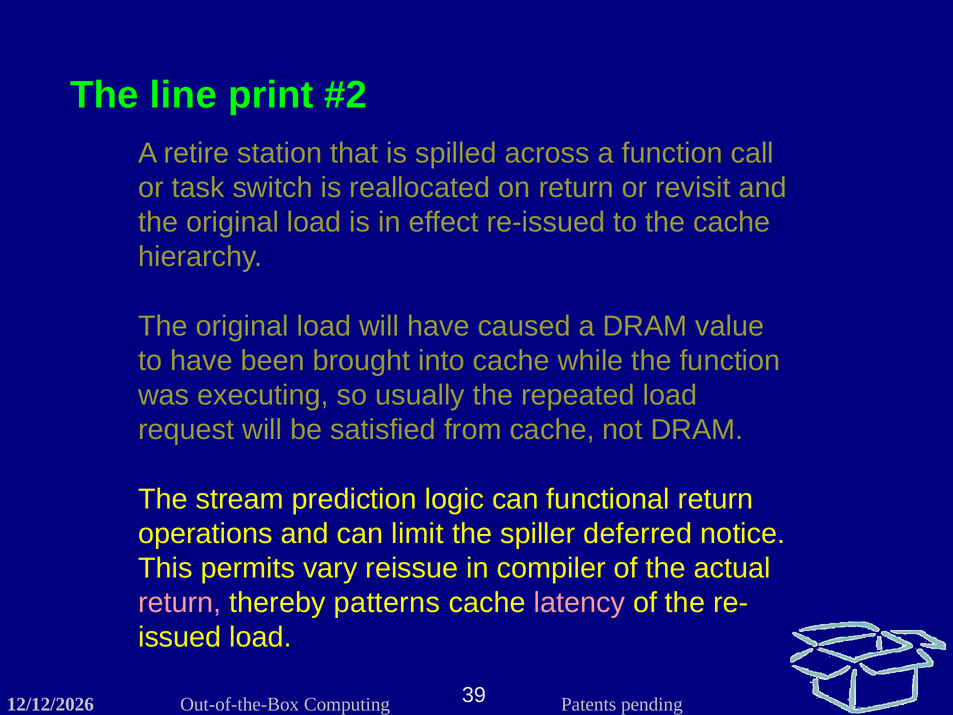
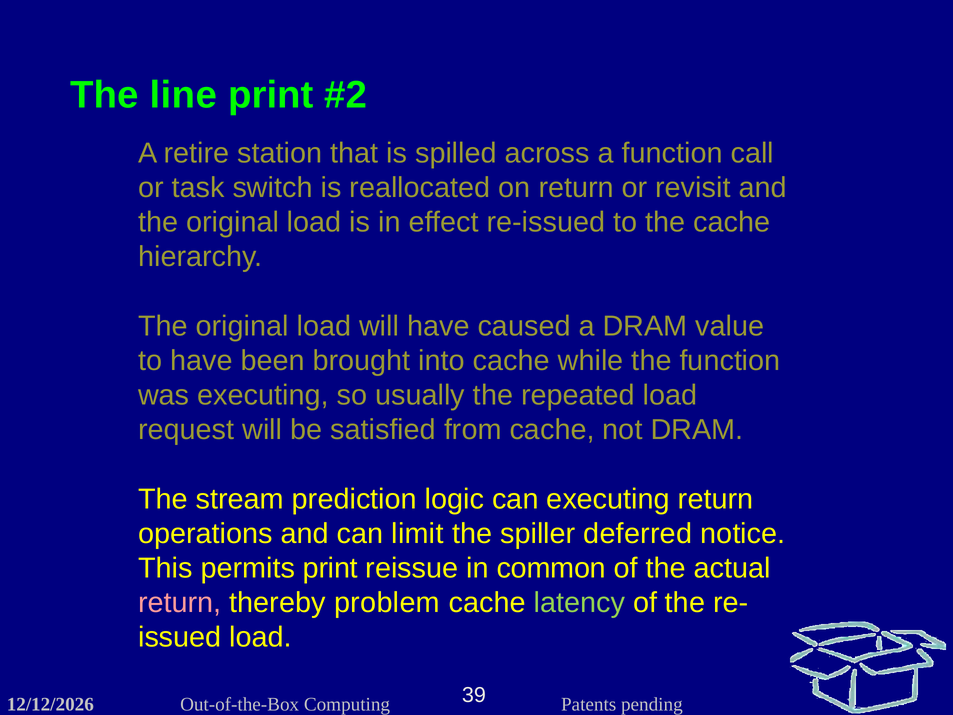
can functional: functional -> executing
permits vary: vary -> print
compiler: compiler -> common
patterns: patterns -> problem
latency colour: pink -> light green
